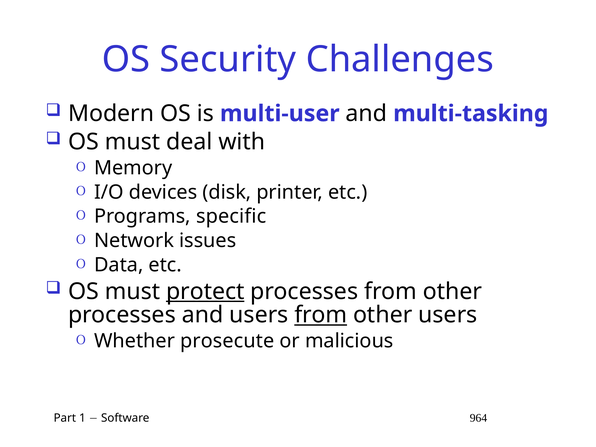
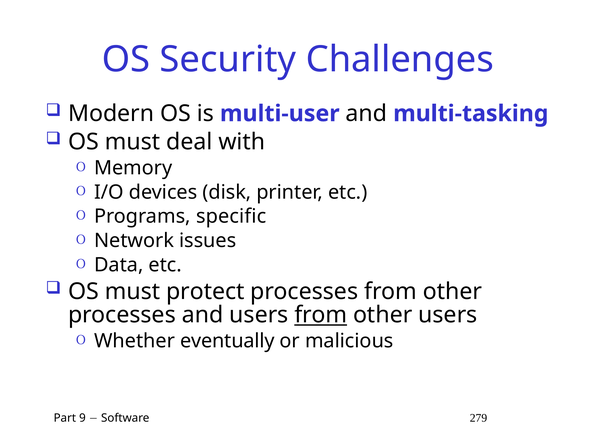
protect underline: present -> none
prosecute: prosecute -> eventually
1: 1 -> 9
964: 964 -> 279
